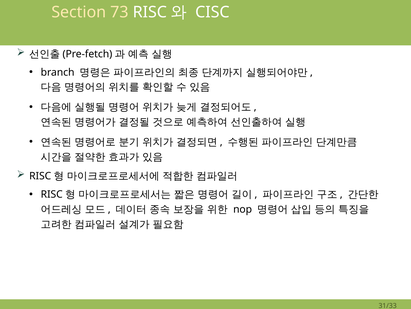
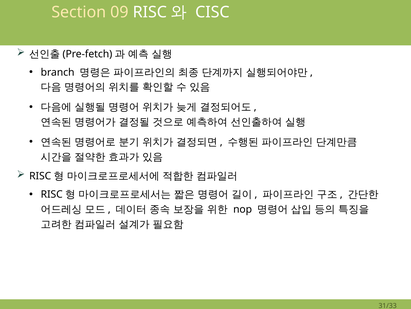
73: 73 -> 09
